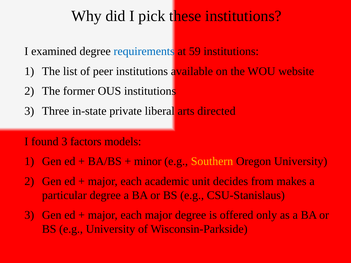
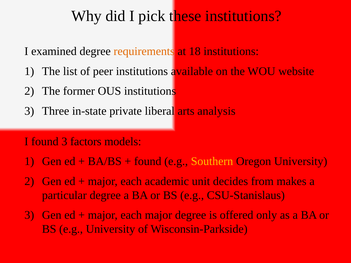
requirements colour: blue -> orange
59: 59 -> 18
directed: directed -> analysis
minor at (148, 161): minor -> found
